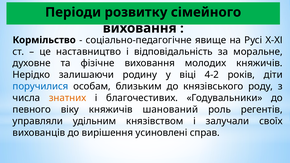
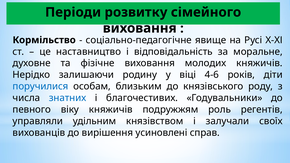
4-2: 4-2 -> 4-6
знатних colour: orange -> blue
шанований: шанований -> подружжям
